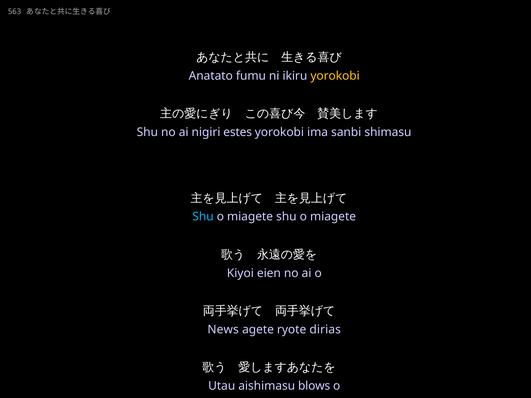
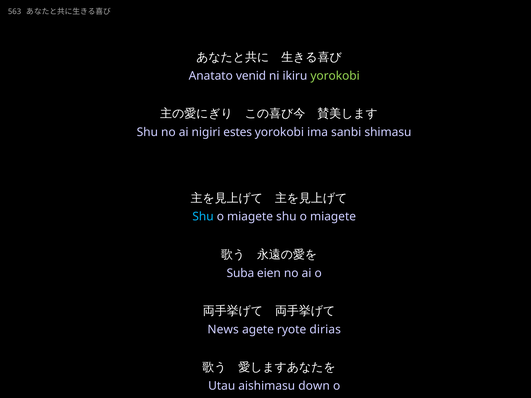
fumu: fumu -> venid
yorokobi at (335, 76) colour: yellow -> light green
Kiyoi: Kiyoi -> Suba
blows: blows -> down
